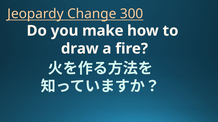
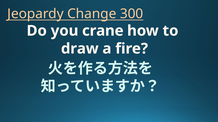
make: make -> crane
